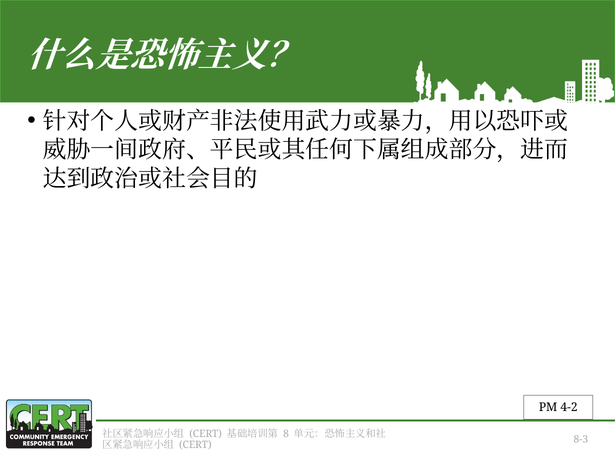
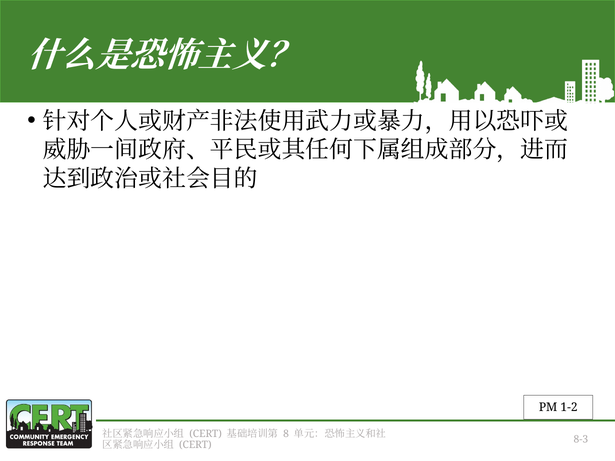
4-2: 4-2 -> 1-2
